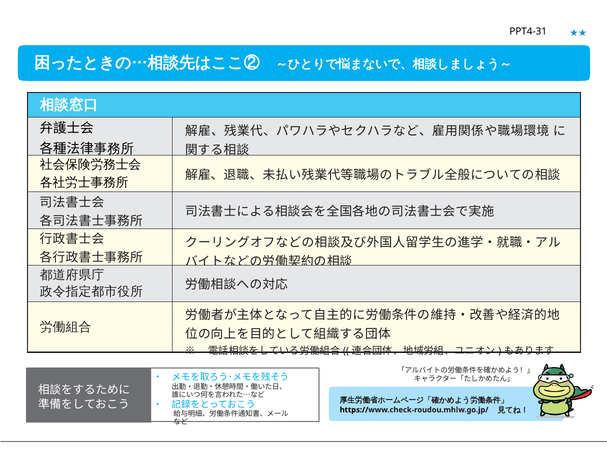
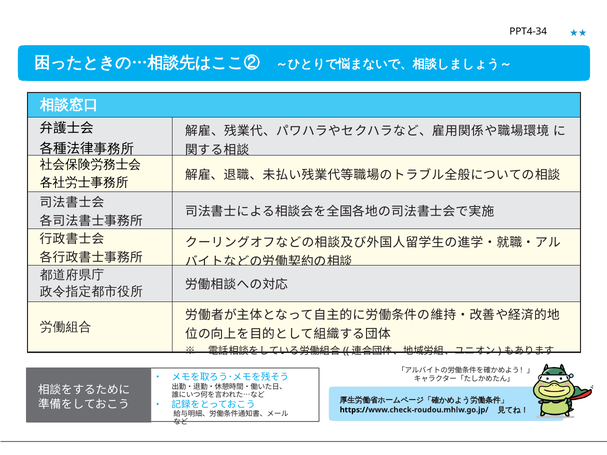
PPT4-31: PPT4-31 -> PPT4-34
